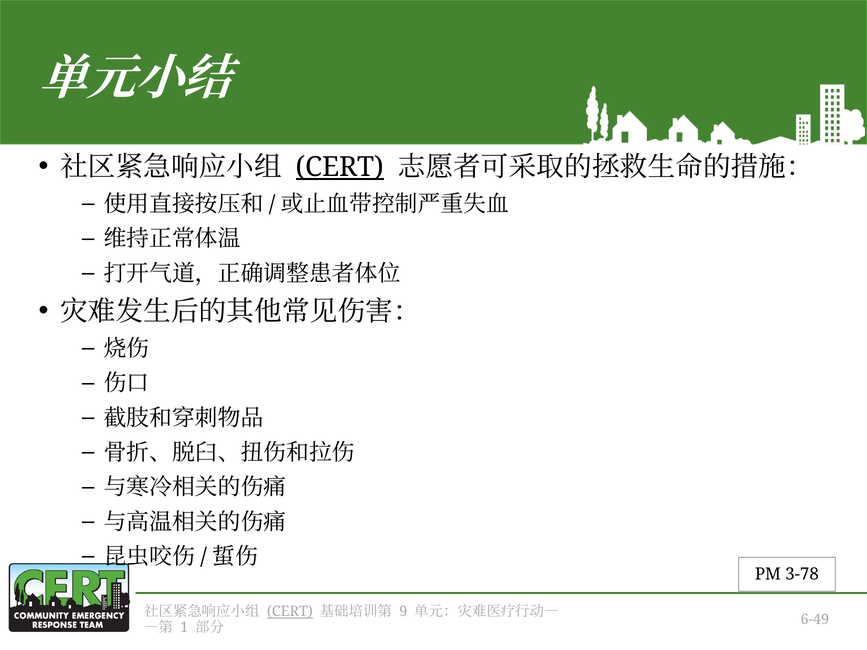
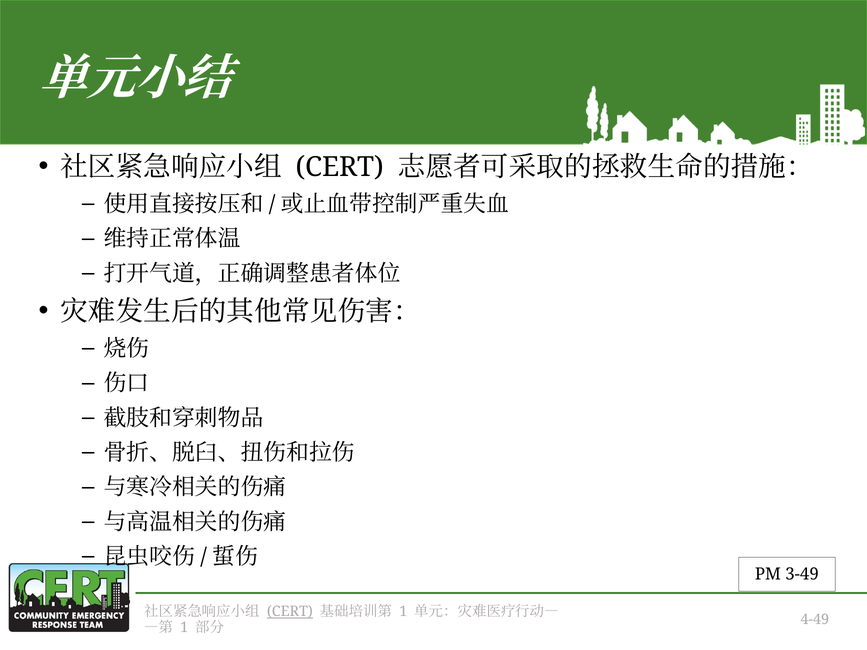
CERT at (340, 167) underline: present -> none
3-78: 3-78 -> 3-49
9 at (403, 612): 9 -> 1
6-49: 6-49 -> 4-49
